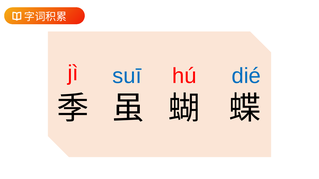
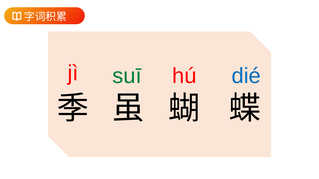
suī colour: blue -> green
